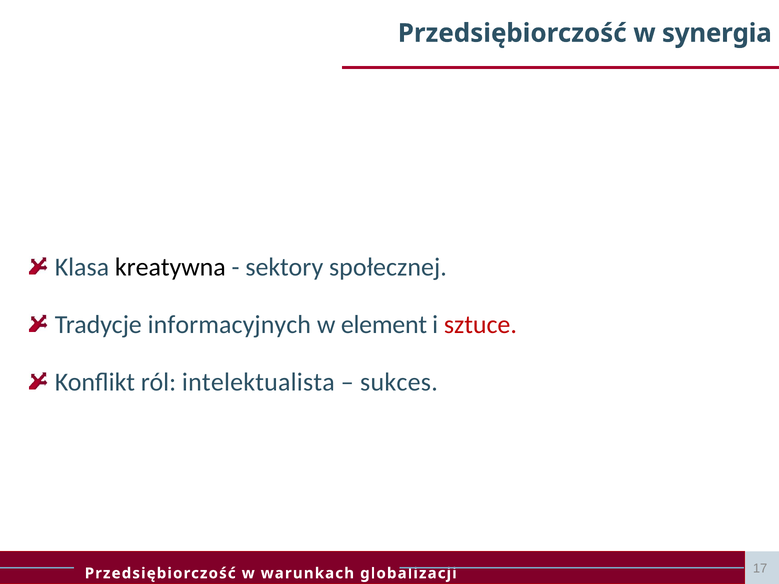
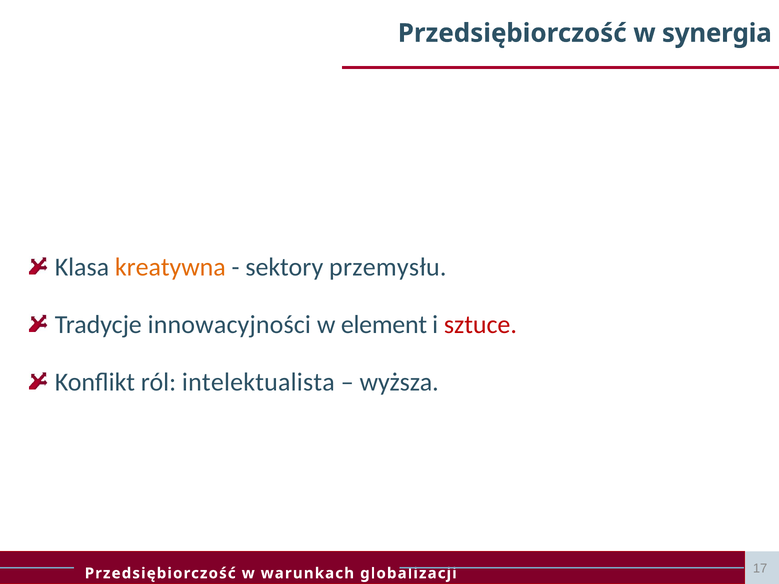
kreatywna colour: black -> orange
społecznej: społecznej -> przemysłu
informacyjnych: informacyjnych -> innowacyjności
sukces: sukces -> wyższa
